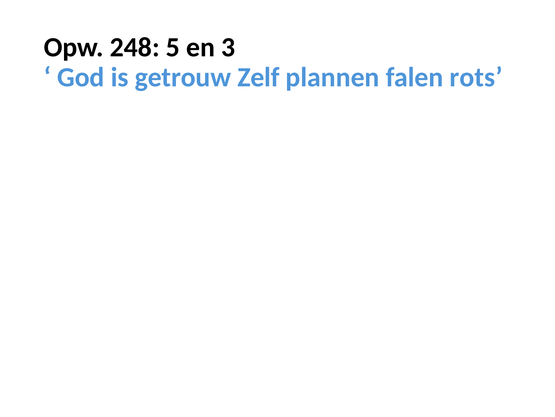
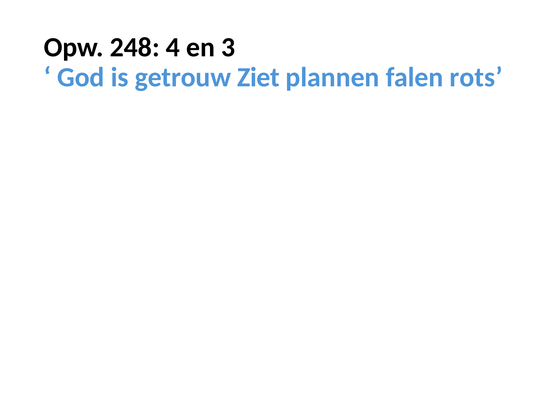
5: 5 -> 4
Zelf: Zelf -> Ziet
